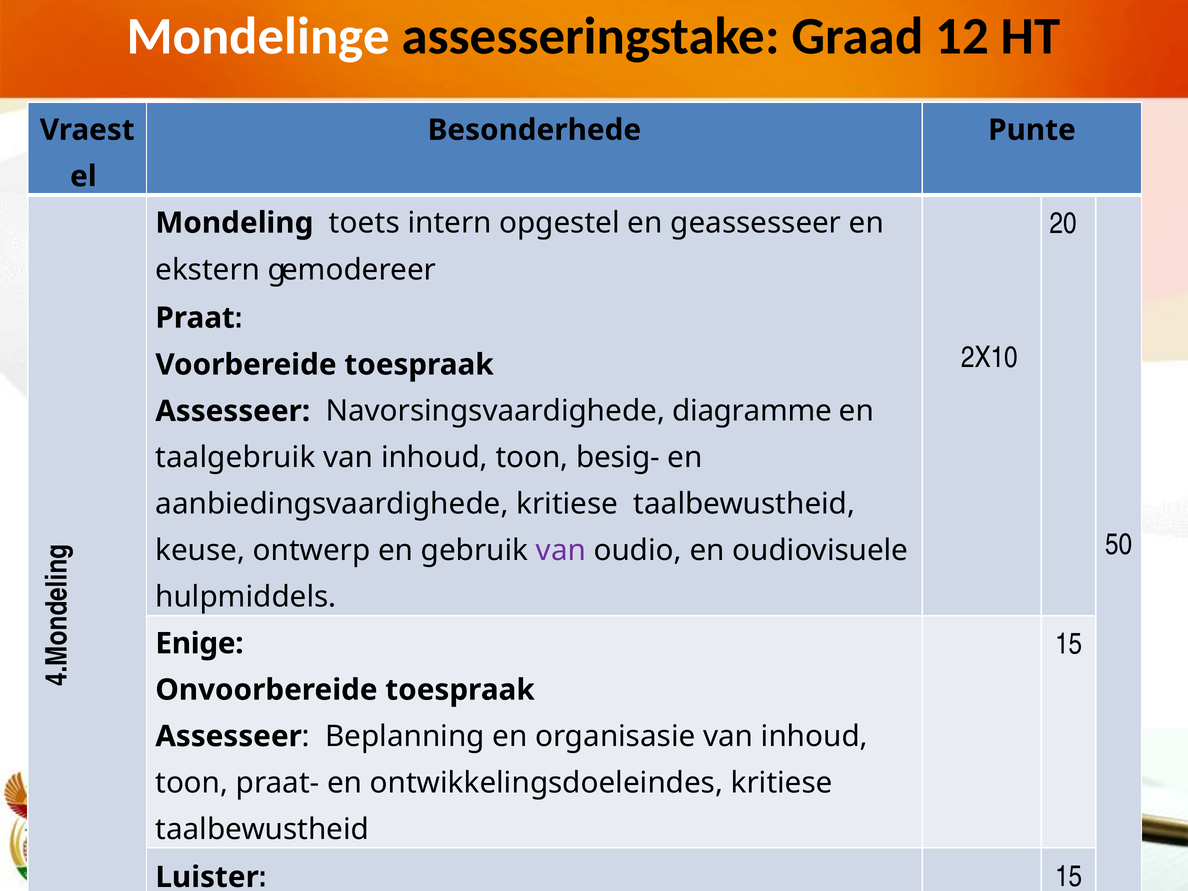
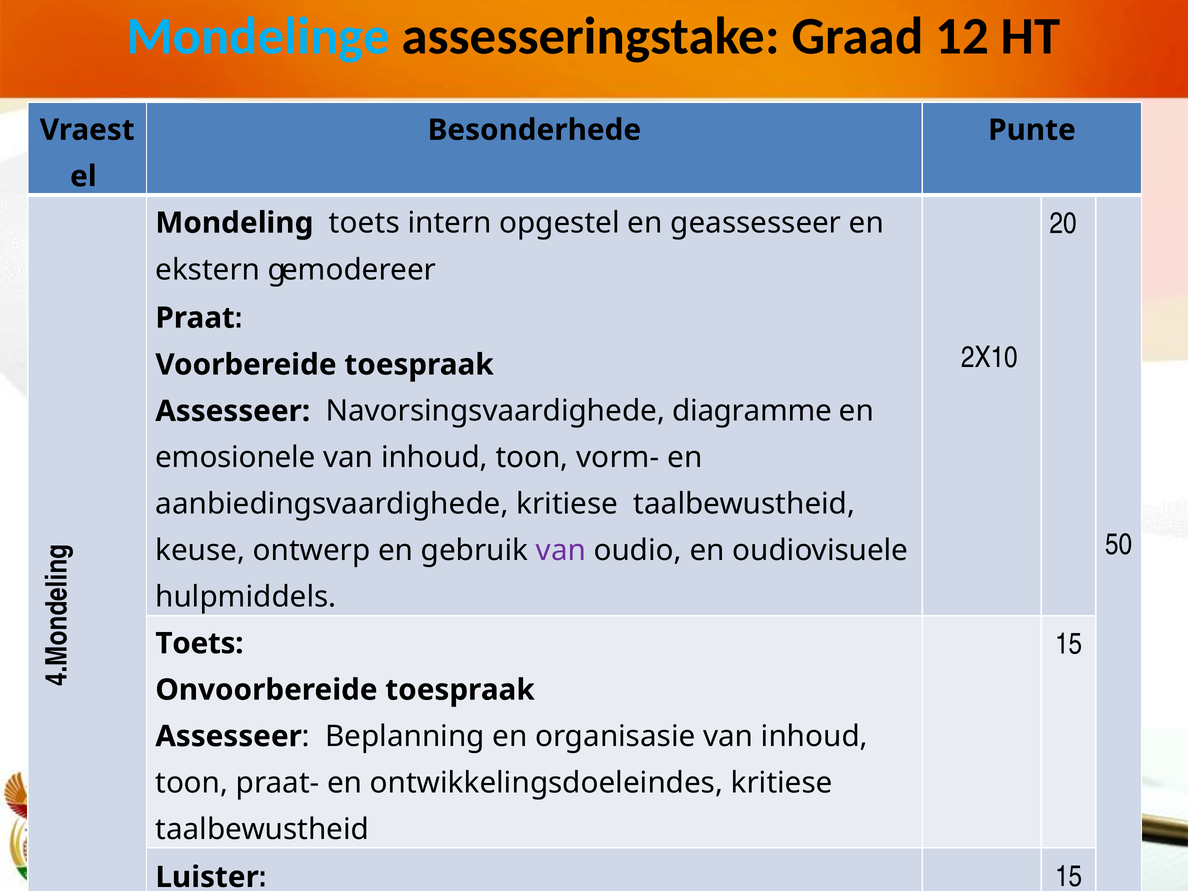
Mondelinge colour: white -> light blue
taalgebruik: taalgebruik -> emosionele
besig-: besig- -> vorm-
Enige at (199, 643): Enige -> Toets
